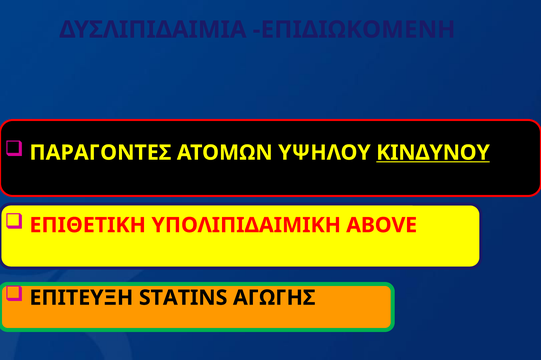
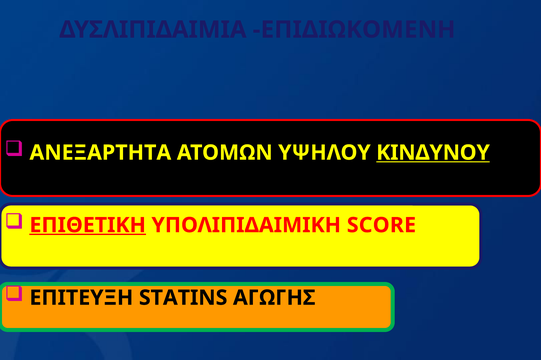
ΠΑΡΑΓΟΝΤΕΣ: ΠΑΡΑΓΟΝΤΕΣ -> ΑΝΕΞΑΡΤΗΤΑ
ΕΠΙΘΕΤΙΚΗ underline: none -> present
ABOVE: ABOVE -> SCORE
